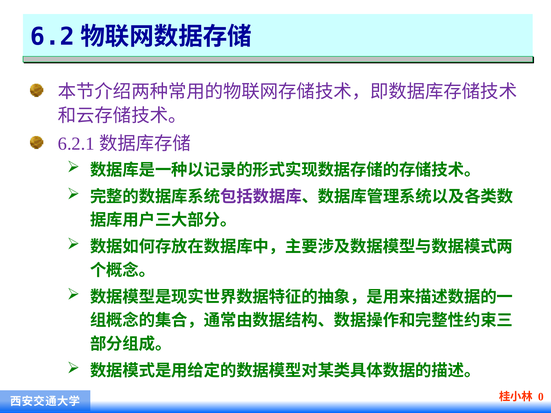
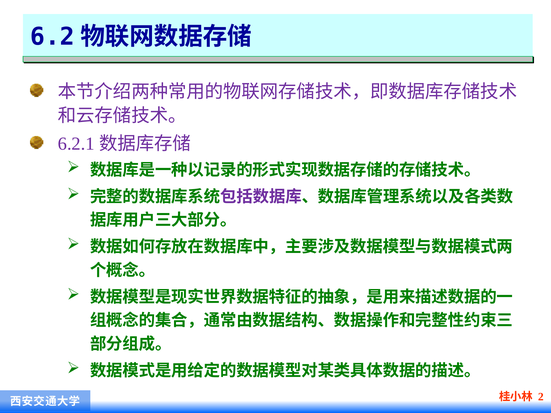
0: 0 -> 2
